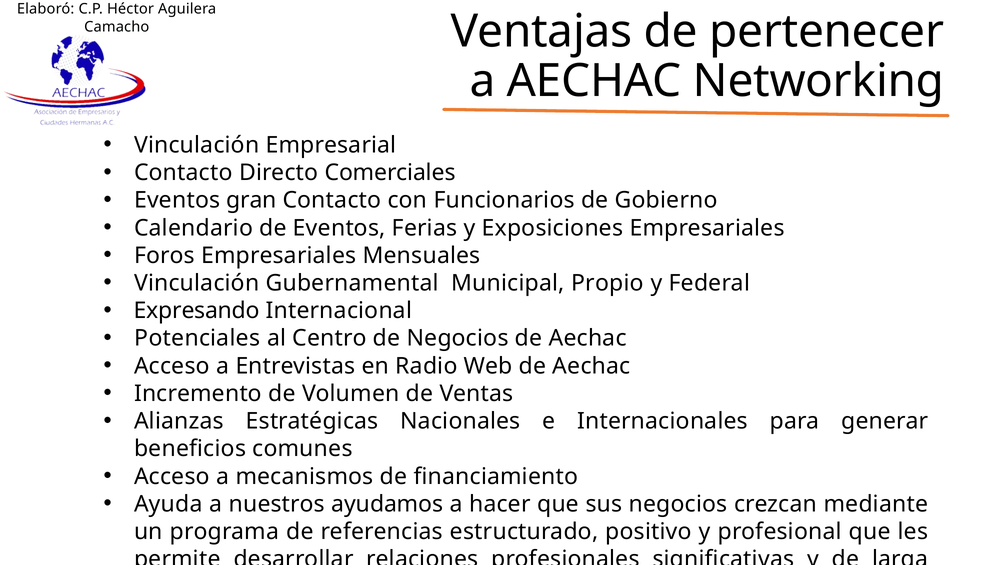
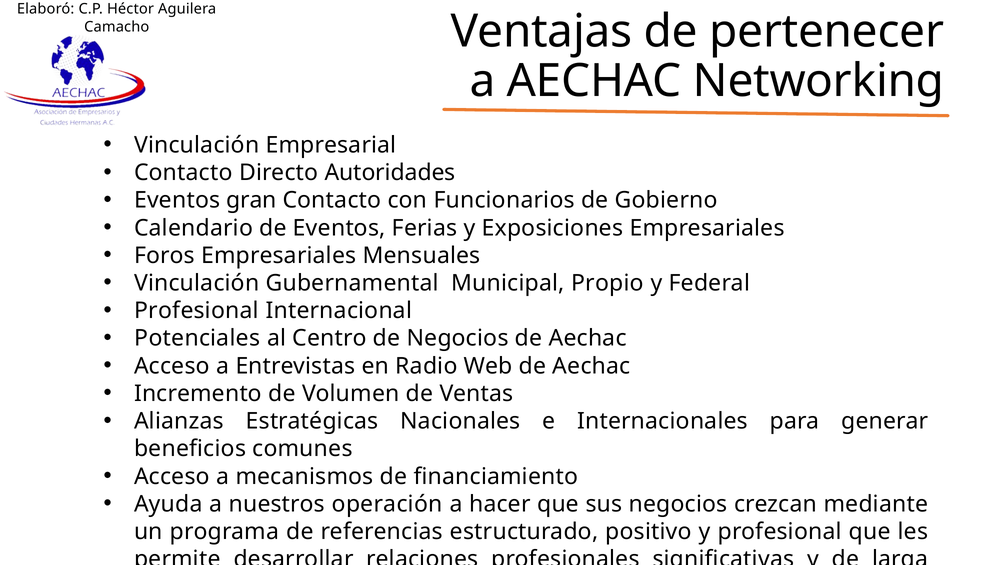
Comerciales: Comerciales -> Autoridades
Expresando at (197, 311): Expresando -> Profesional
ayudamos: ayudamos -> operación
